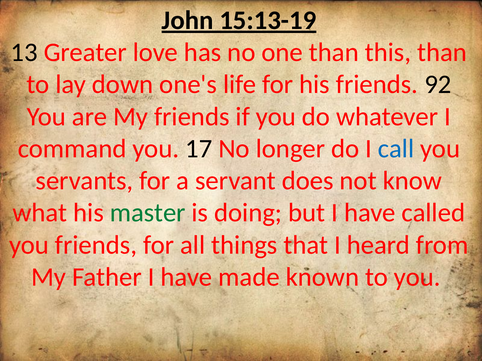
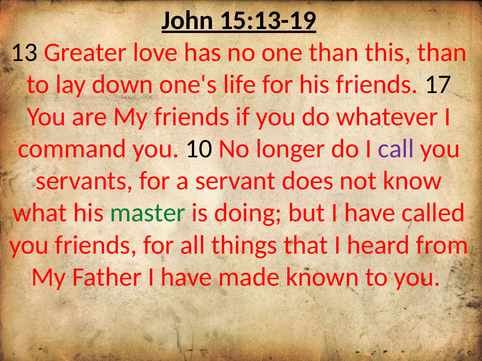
92: 92 -> 17
17: 17 -> 10
call colour: blue -> purple
